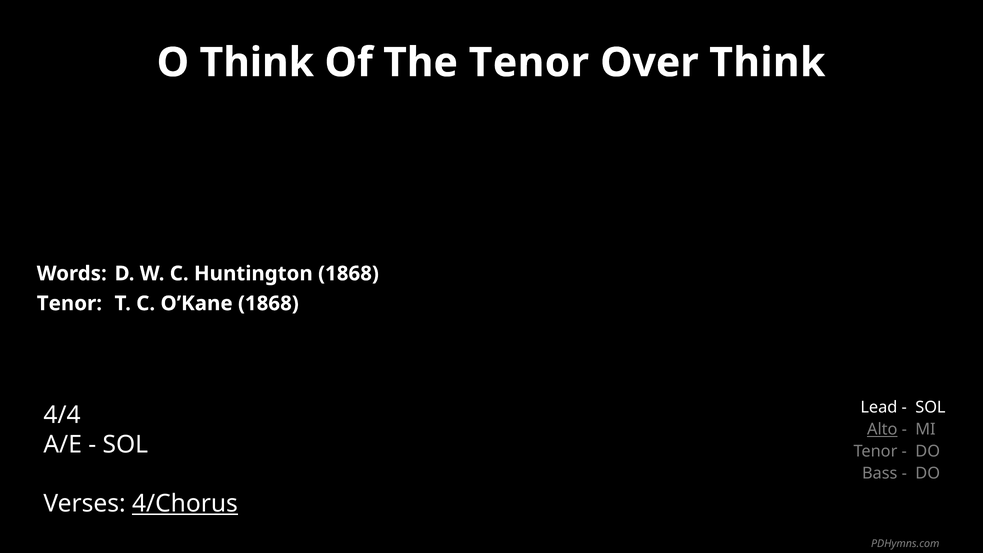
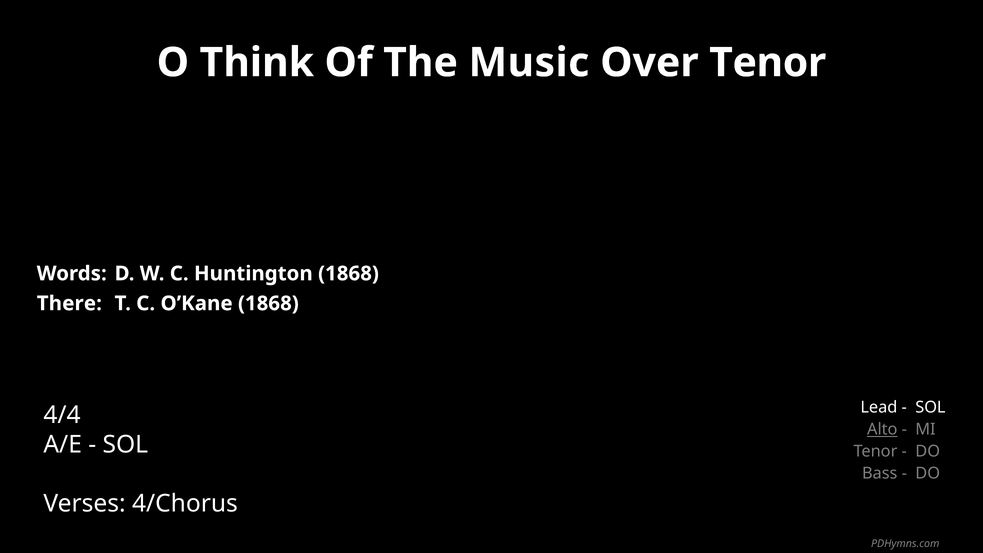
The Tenor: Tenor -> Music
Over Think: Think -> Tenor
Tenor at (69, 303): Tenor -> There
4/Chorus underline: present -> none
